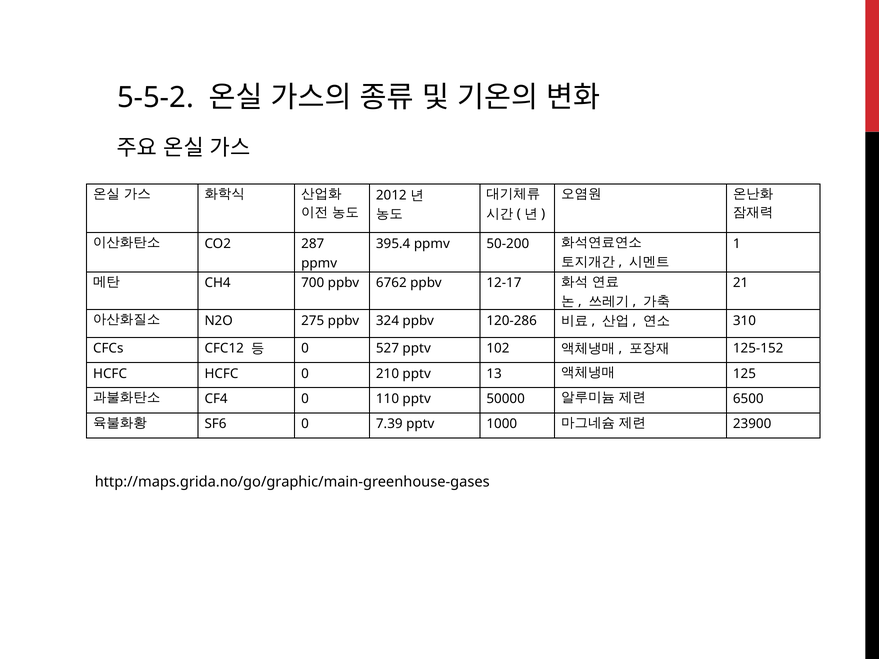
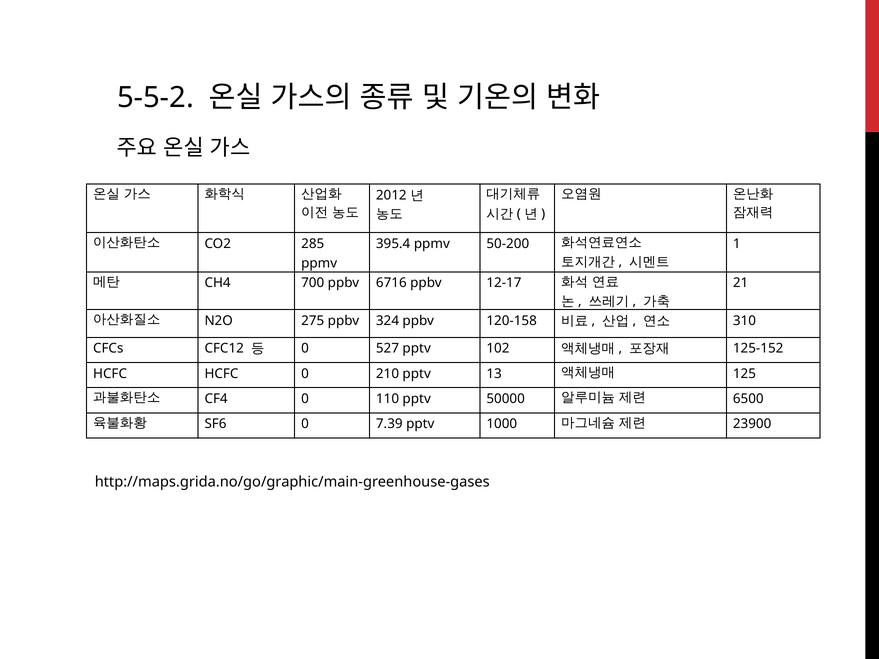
287: 287 -> 285
6762: 6762 -> 6716
120-286: 120-286 -> 120-158
